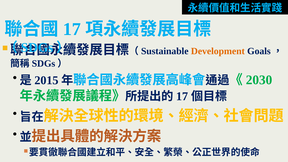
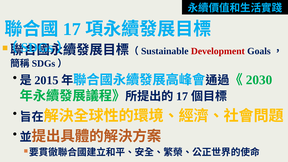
Development colour: orange -> red
